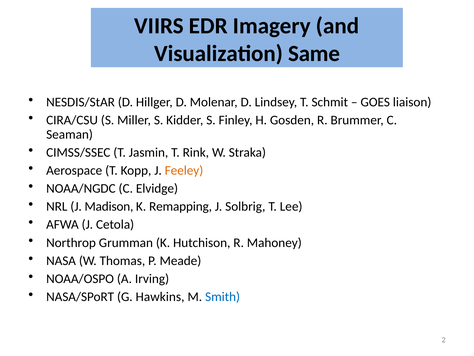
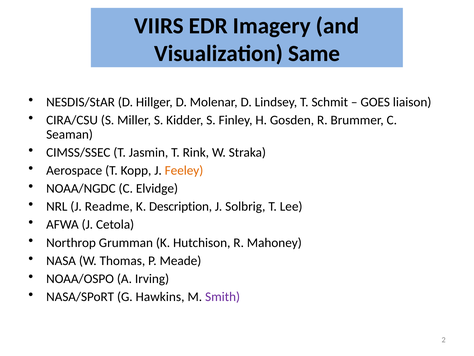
Madison: Madison -> Readme
Remapping: Remapping -> Description
Smith colour: blue -> purple
